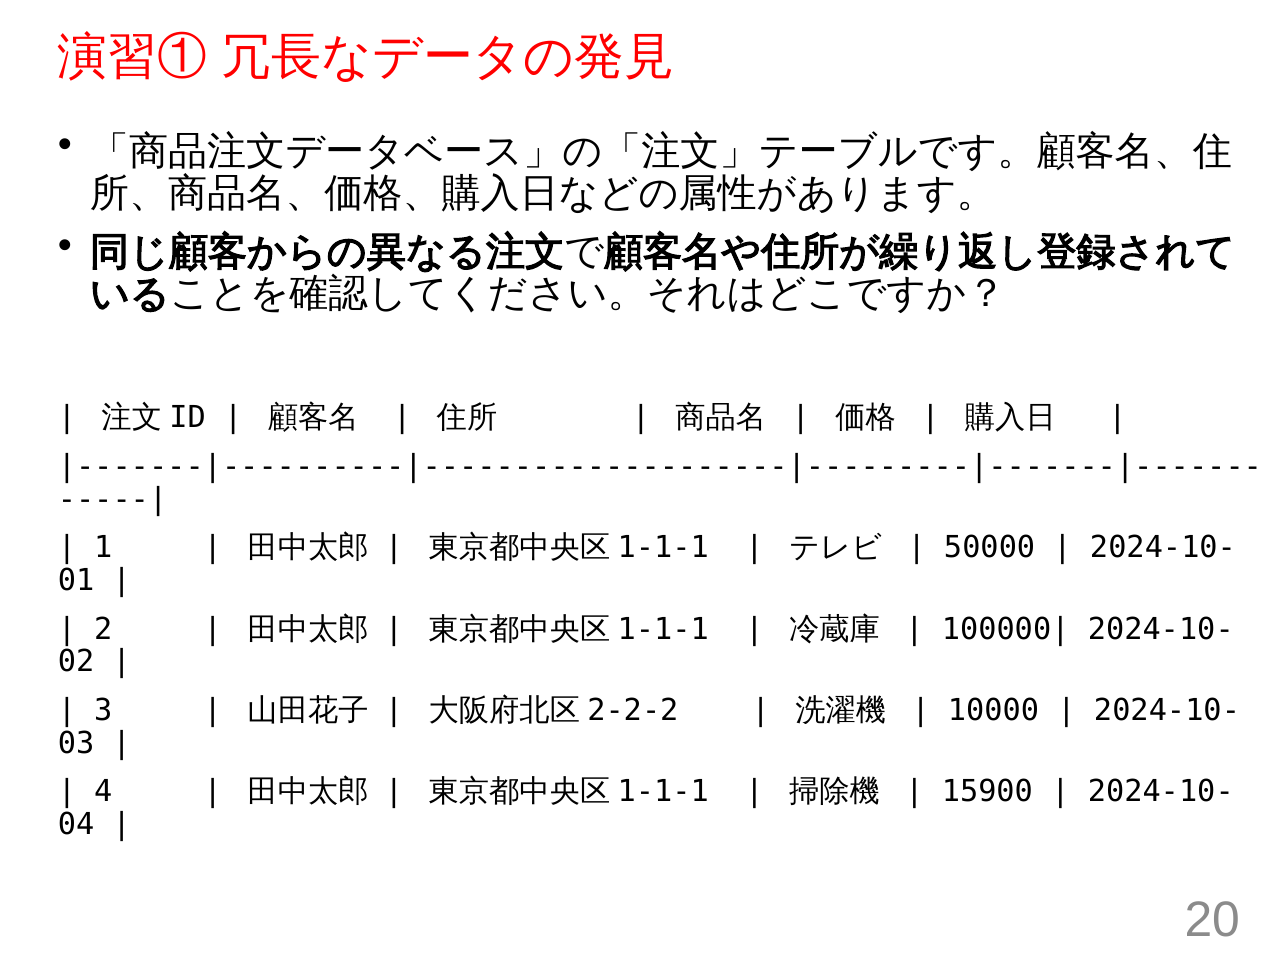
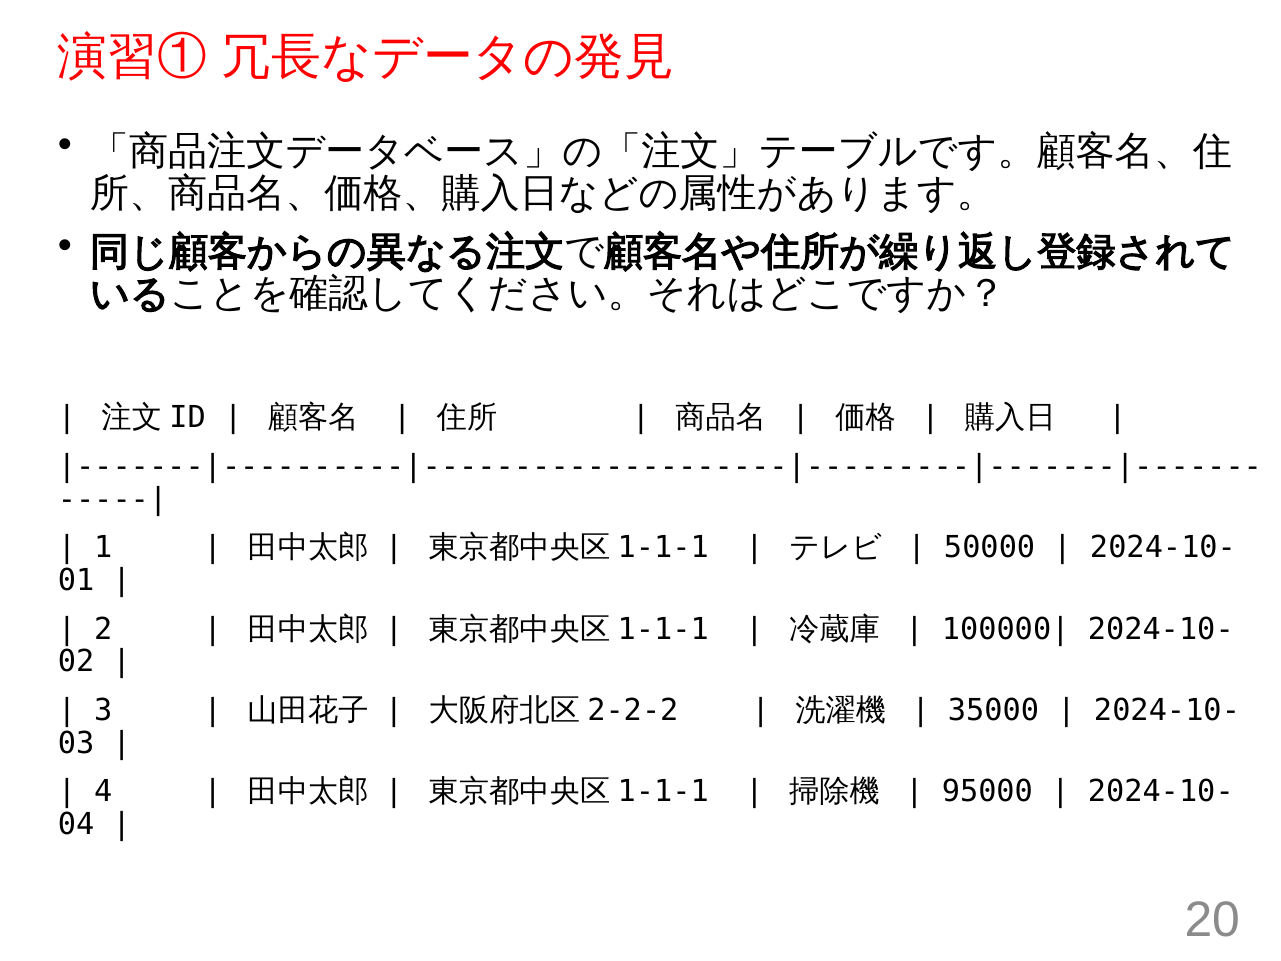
10000: 10000 -> 35000
15900: 15900 -> 95000
